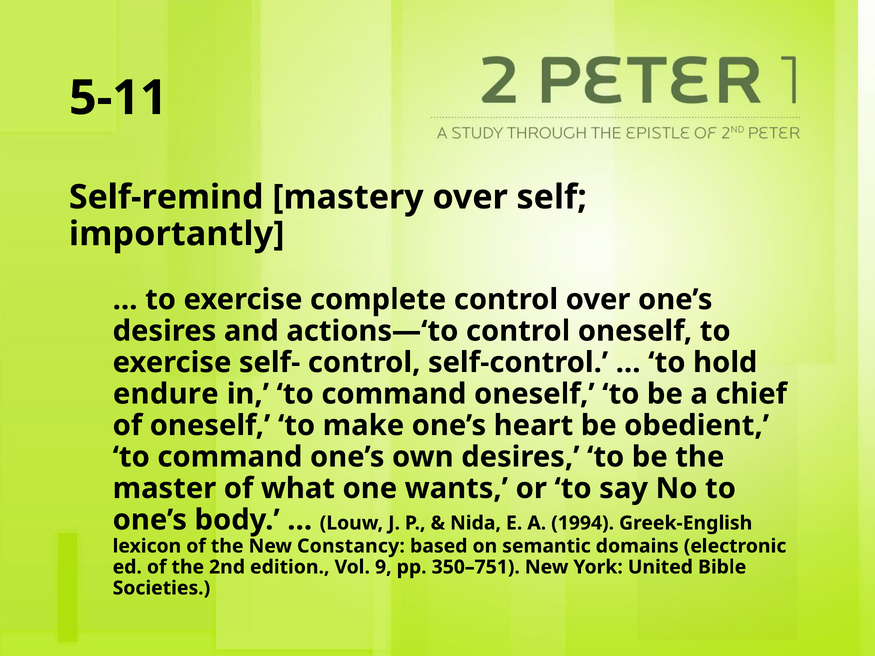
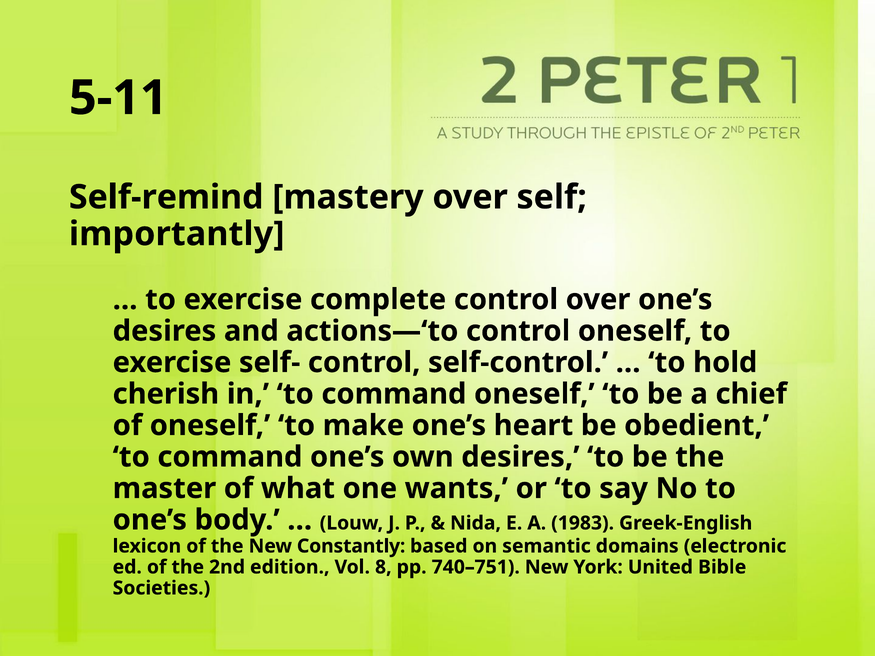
endure: endure -> cherish
1994: 1994 -> 1983
Constancy: Constancy -> Constantly
9: 9 -> 8
350–751: 350–751 -> 740–751
